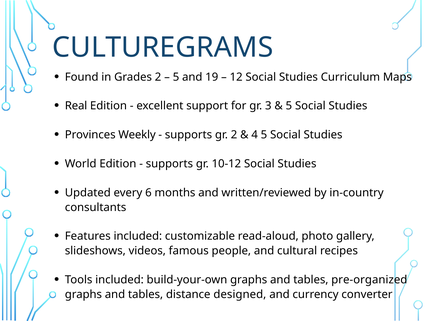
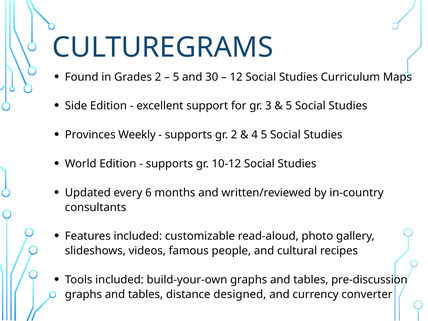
19: 19 -> 30
Real: Real -> Side
pre-organized: pre-organized -> pre-discussion
